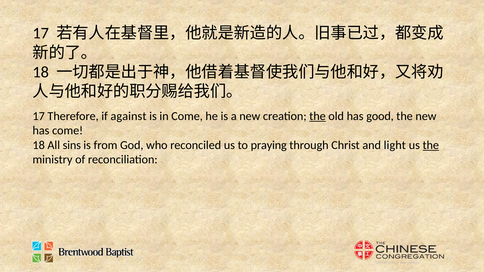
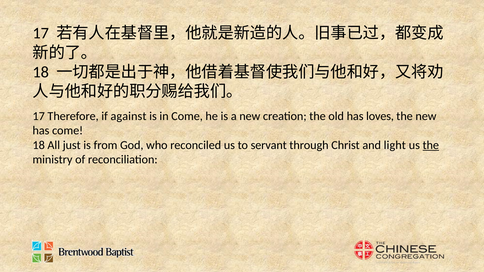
the at (318, 116) underline: present -> none
good: good -> loves
sins: sins -> just
praying: praying -> servant
